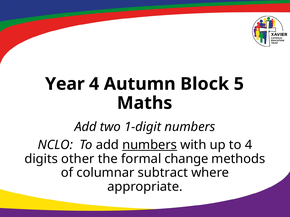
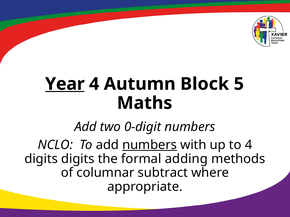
Year underline: none -> present
1-digit: 1-digit -> 0-digit
digits other: other -> digits
change: change -> adding
